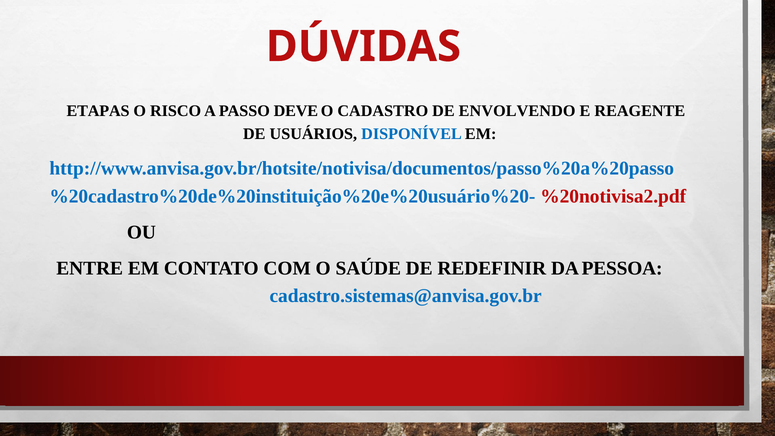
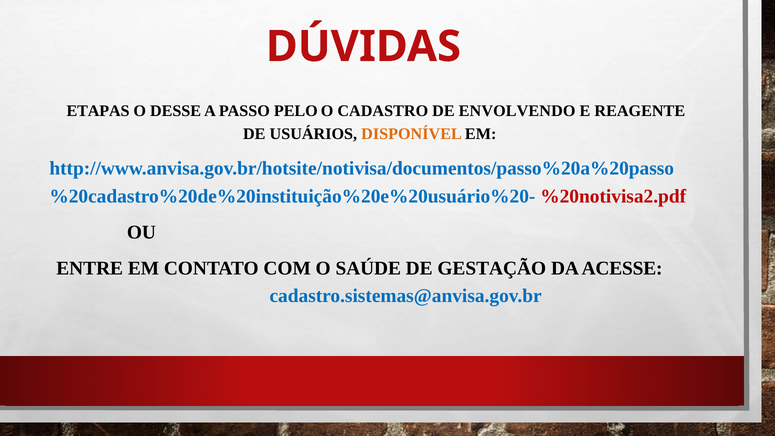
RISCO: RISCO -> DESSE
DEVE: DEVE -> PELO
DISPONÍVEL colour: blue -> orange
REDEFINIR: REDEFINIR -> GESTAÇÃO
PESSOA: PESSOA -> ACESSE
